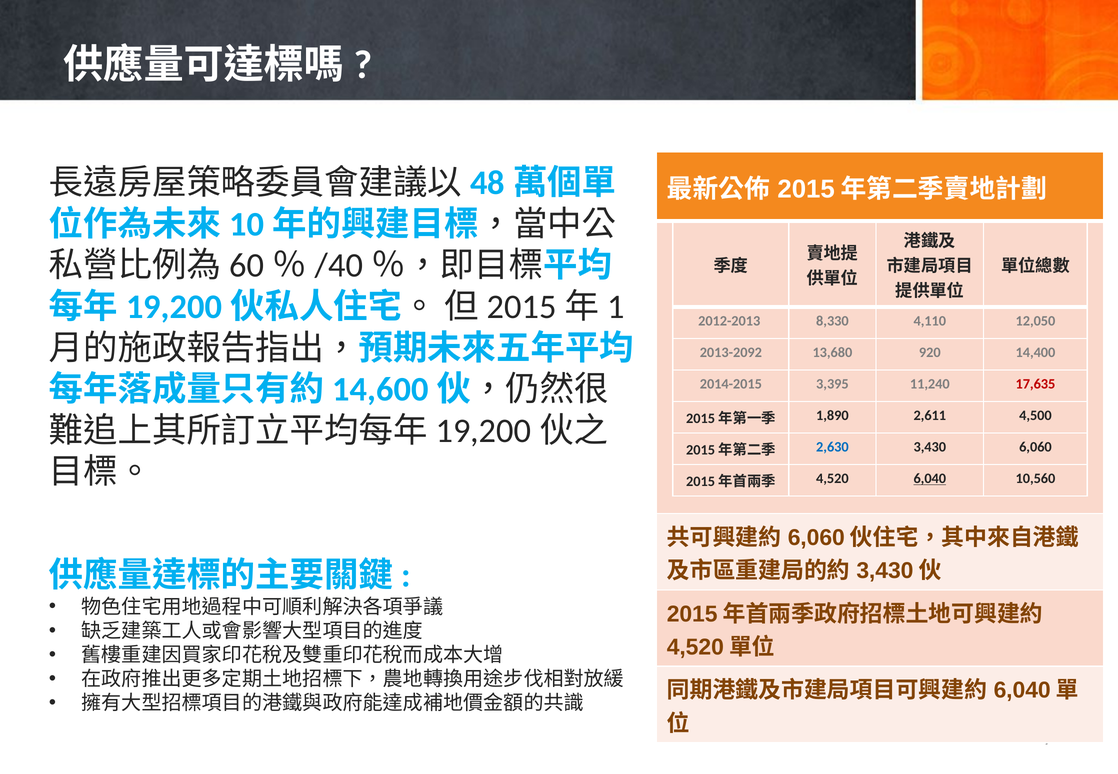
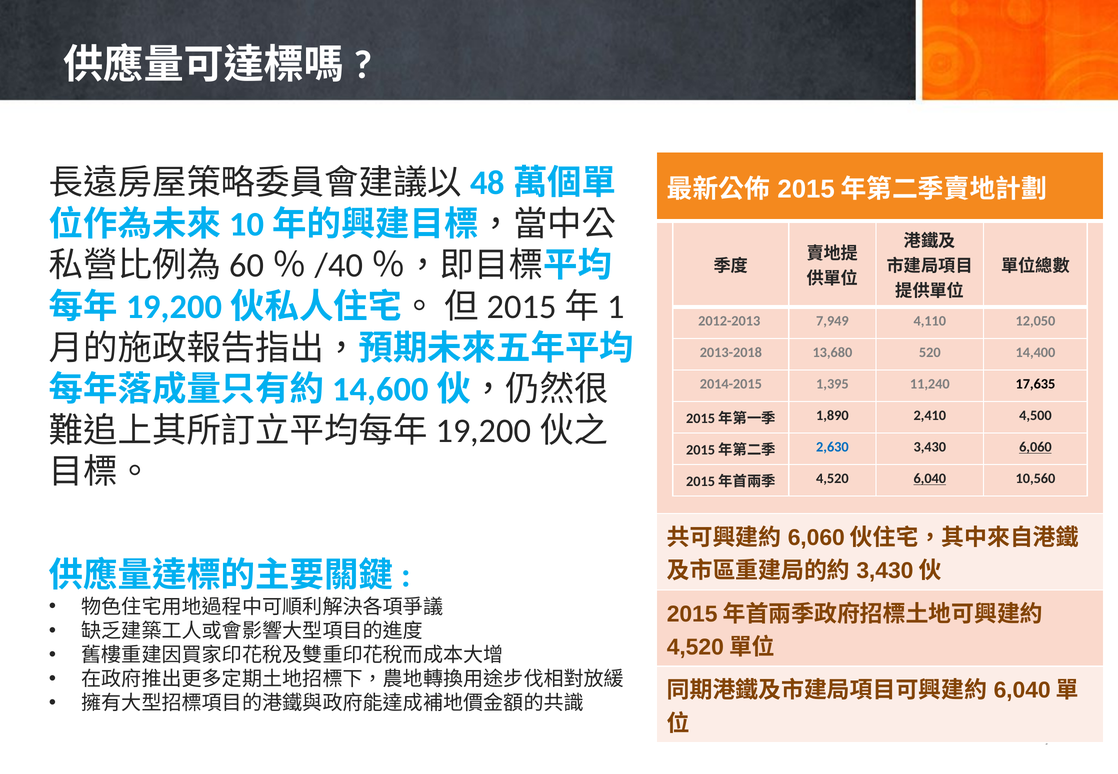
8,330: 8,330 -> 7,949
2013-2092: 2013-2092 -> 2013-2018
920: 920 -> 520
3,395: 3,395 -> 1,395
17,635 colour: red -> black
2,611: 2,611 -> 2,410
6,060 underline: none -> present
